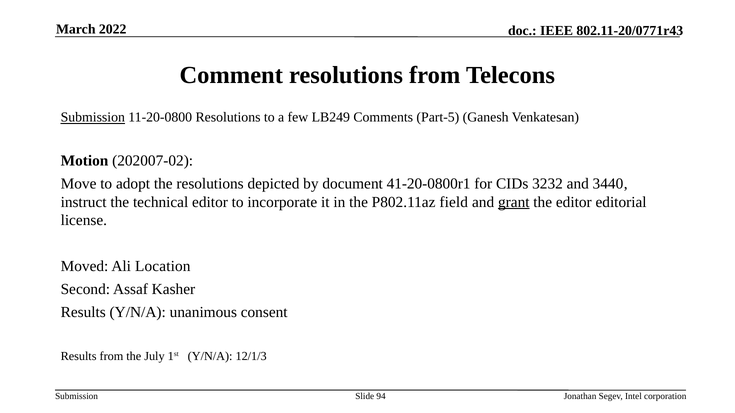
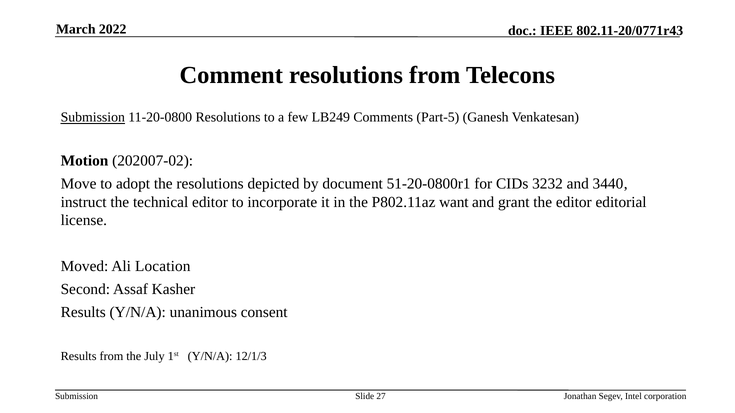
41-20-0800r1: 41-20-0800r1 -> 51-20-0800r1
field: field -> want
grant underline: present -> none
94: 94 -> 27
